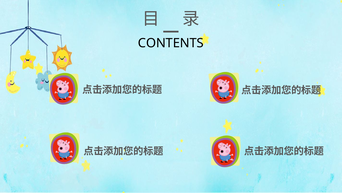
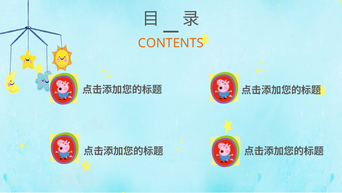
CONTENTS colour: black -> orange
